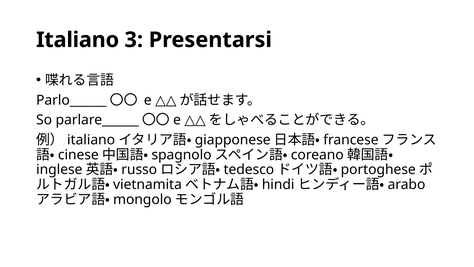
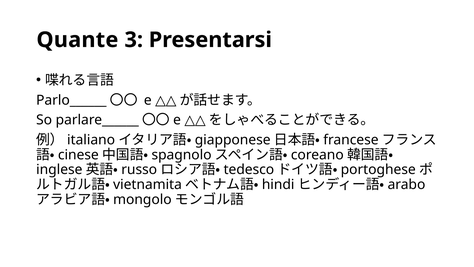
Italiano at (78, 40): Italiano -> Quante
